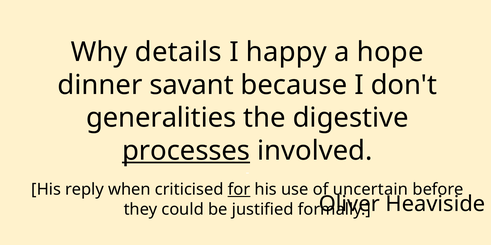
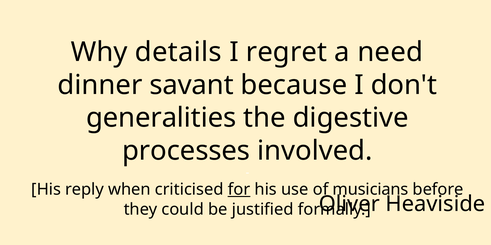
happy: happy -> regret
hope: hope -> need
processes underline: present -> none
uncertain: uncertain -> musicians
